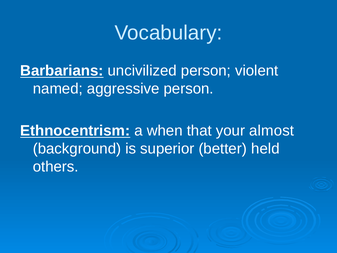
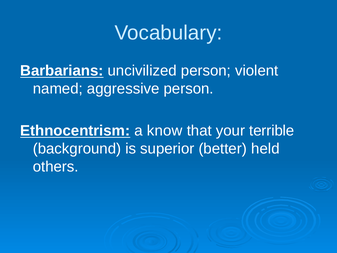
when: when -> know
almost: almost -> terrible
